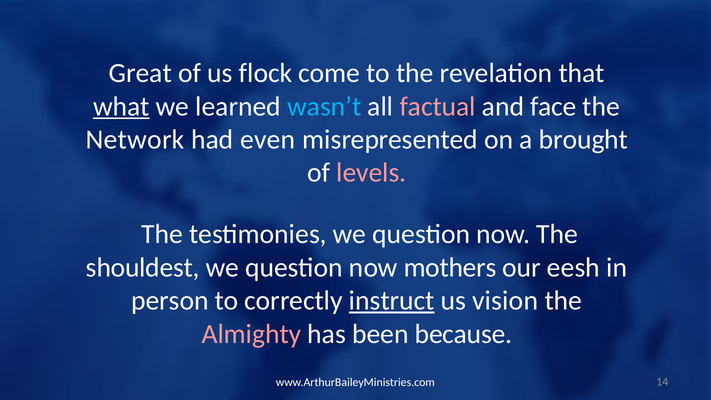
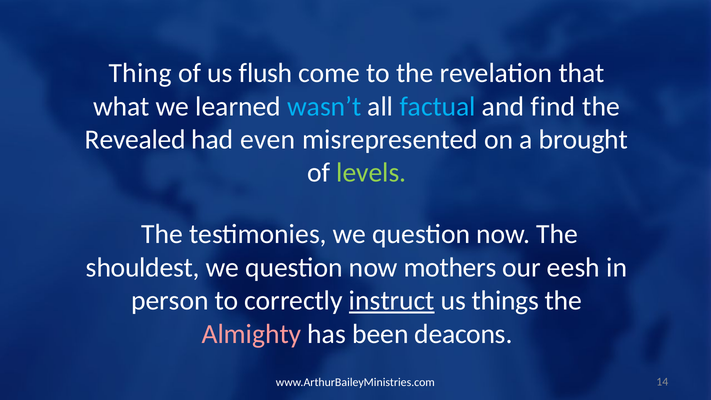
Great: Great -> Thing
flock: flock -> flush
what underline: present -> none
factual colour: pink -> light blue
face: face -> find
Network: Network -> Revealed
levels colour: pink -> light green
vision: vision -> things
because: because -> deacons
